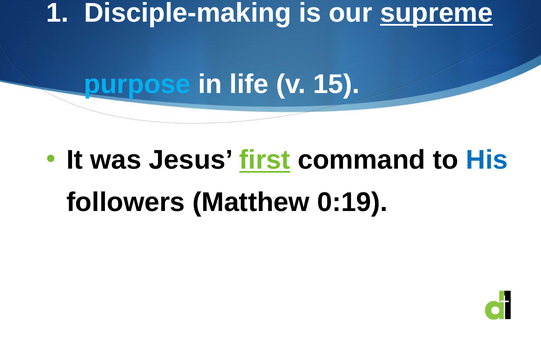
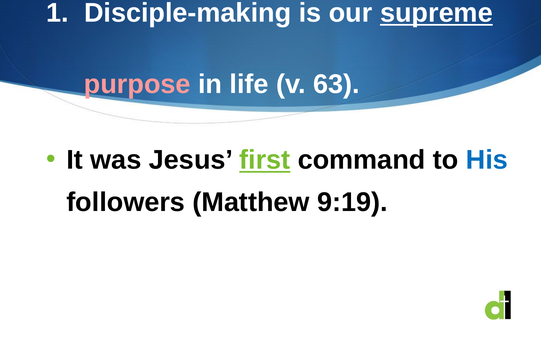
purpose colour: light blue -> pink
15: 15 -> 63
0:19: 0:19 -> 9:19
